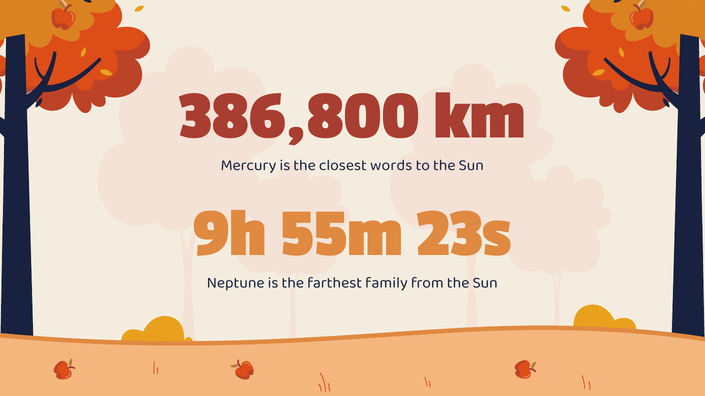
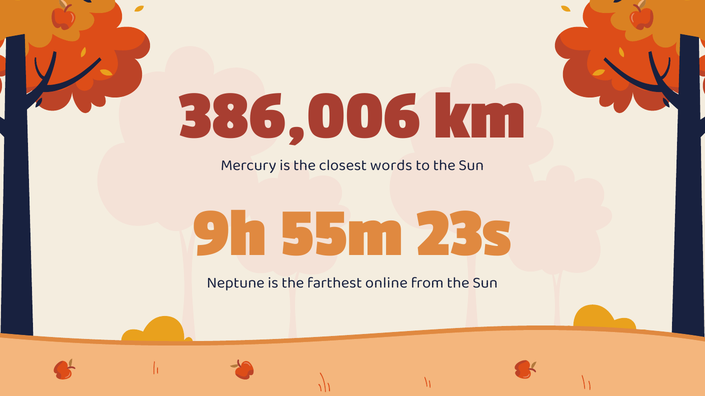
386,800: 386,800 -> 386,006
family: family -> online
